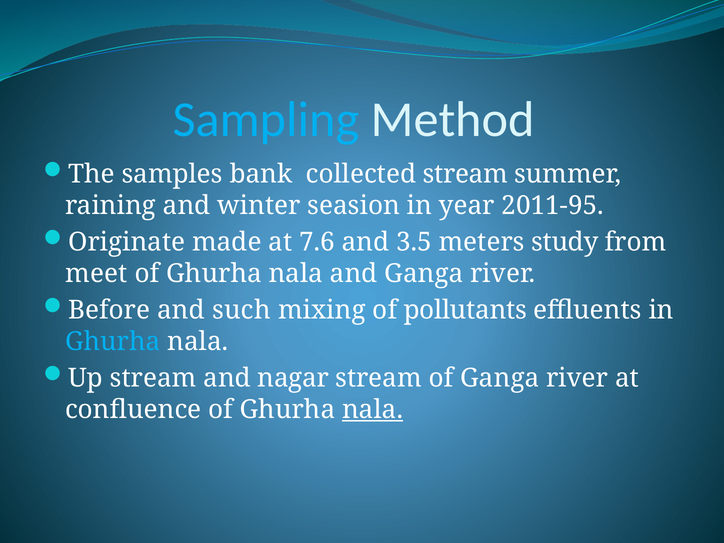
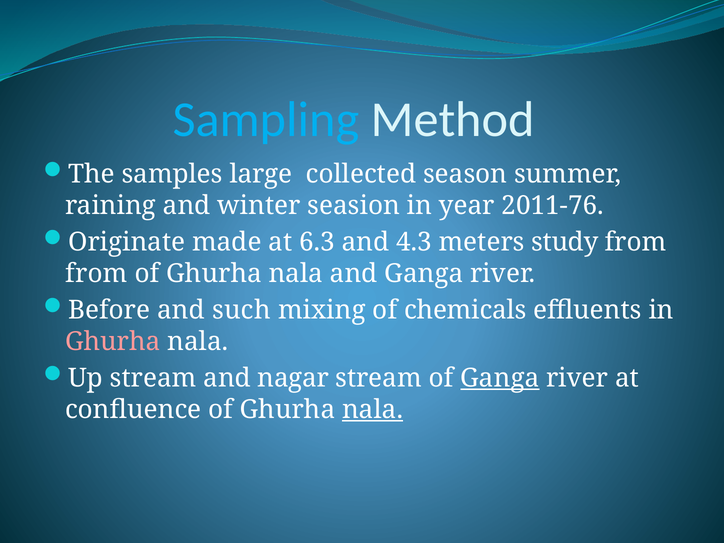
bank: bank -> large
collected stream: stream -> season
2011-95: 2011-95 -> 2011-76
7.6: 7.6 -> 6.3
3.5: 3.5 -> 4.3
meet at (96, 274): meet -> from
pollutants: pollutants -> chemicals
Ghurha at (113, 342) colour: light blue -> pink
Ganga at (500, 378) underline: none -> present
